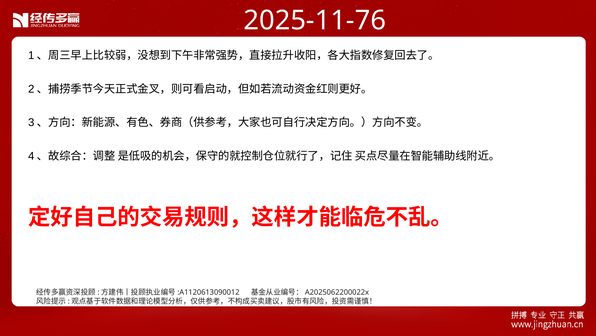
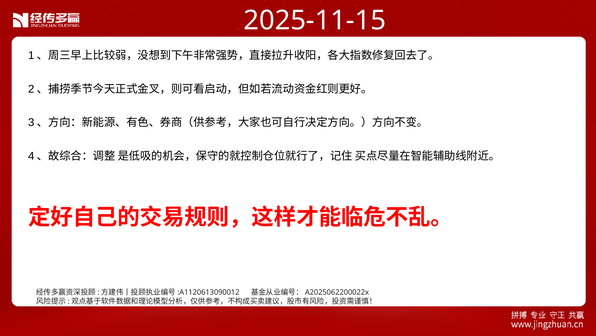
2025-11-76: 2025-11-76 -> 2025-11-15
